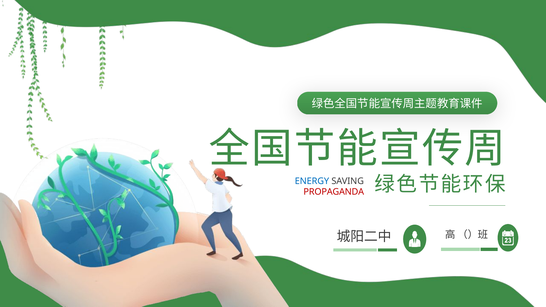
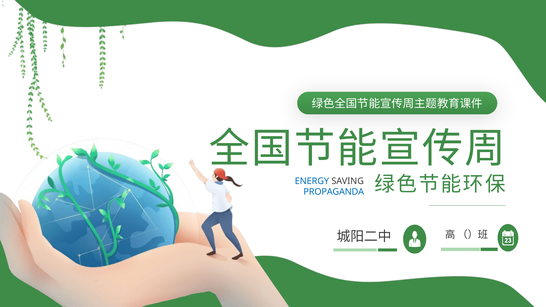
PROPAGANDA colour: red -> blue
